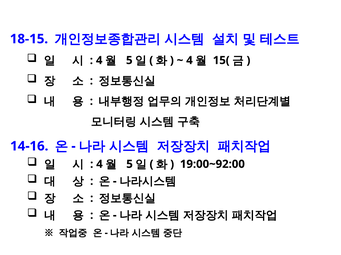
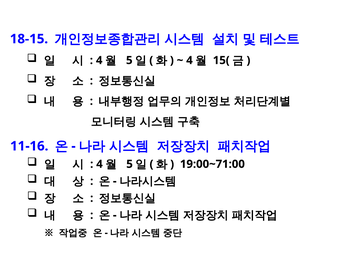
14-16: 14-16 -> 11-16
19:00~92:00: 19:00~92:00 -> 19:00~71:00
